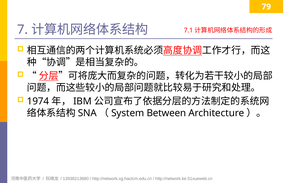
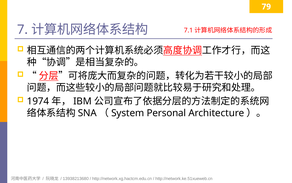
Between: Between -> Personal
